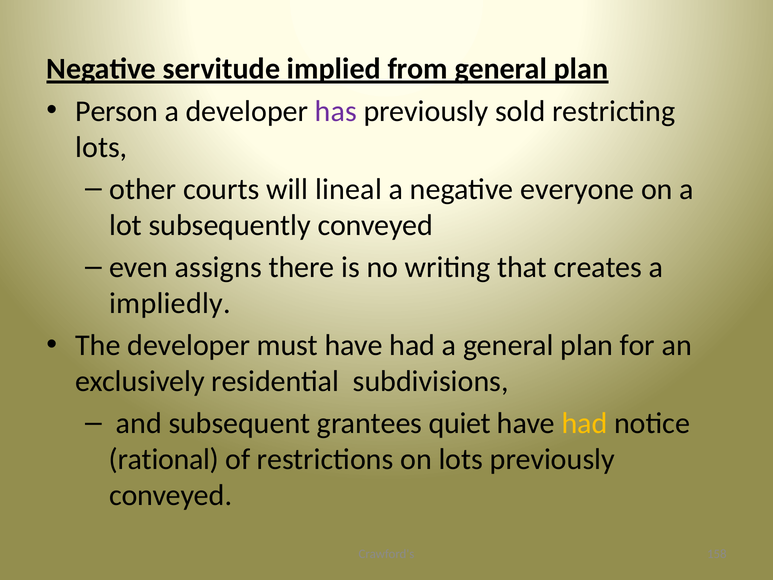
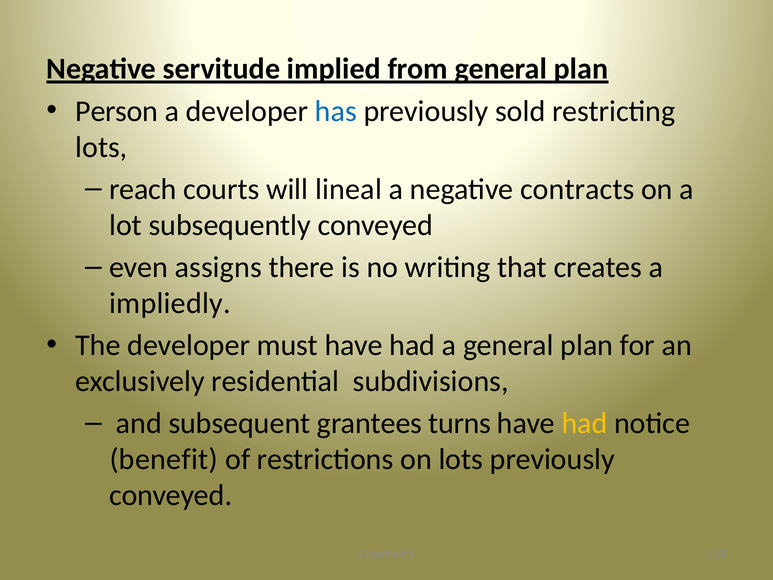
has colour: purple -> blue
other: other -> reach
everyone: everyone -> contracts
quiet: quiet -> turns
rational: rational -> benefit
